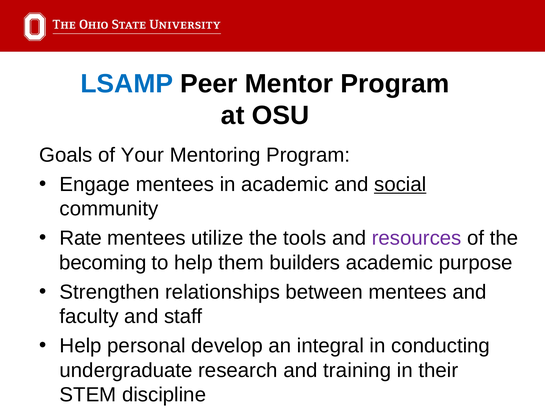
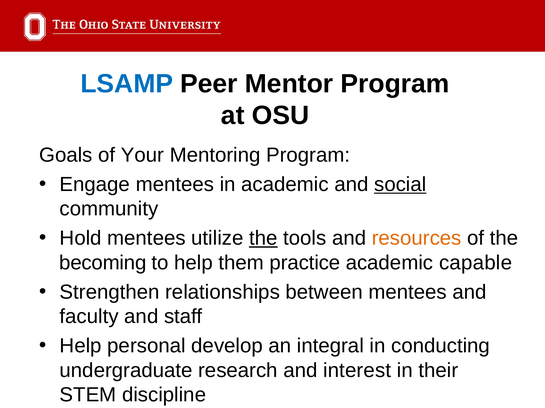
Rate: Rate -> Hold
the at (263, 239) underline: none -> present
resources colour: purple -> orange
builders: builders -> practice
purpose: purpose -> capable
training: training -> interest
